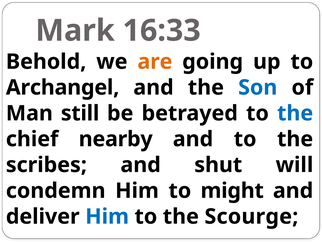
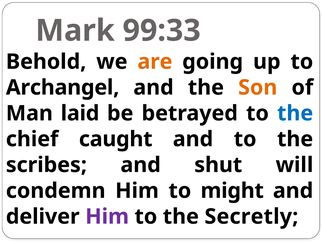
16:33: 16:33 -> 99:33
Son colour: blue -> orange
still: still -> laid
nearby: nearby -> caught
Him at (107, 216) colour: blue -> purple
Scourge: Scourge -> Secretly
